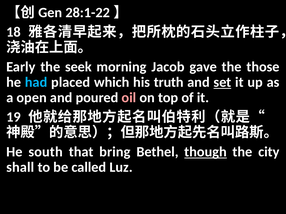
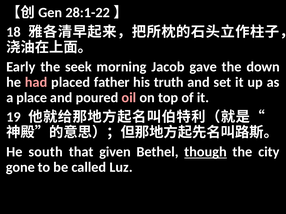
those: those -> down
had colour: light blue -> pink
which: which -> father
set underline: present -> none
open: open -> place
bring: bring -> given
shall: shall -> gone
